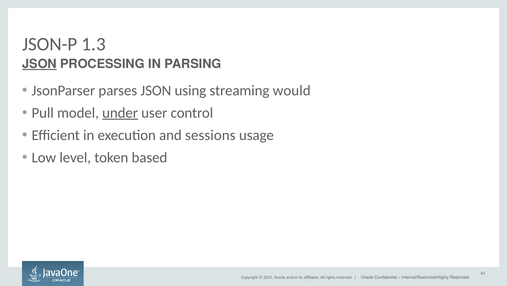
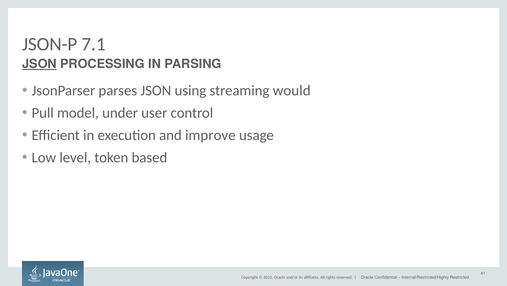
1.3: 1.3 -> 7.1
under underline: present -> none
sessions: sessions -> improve
